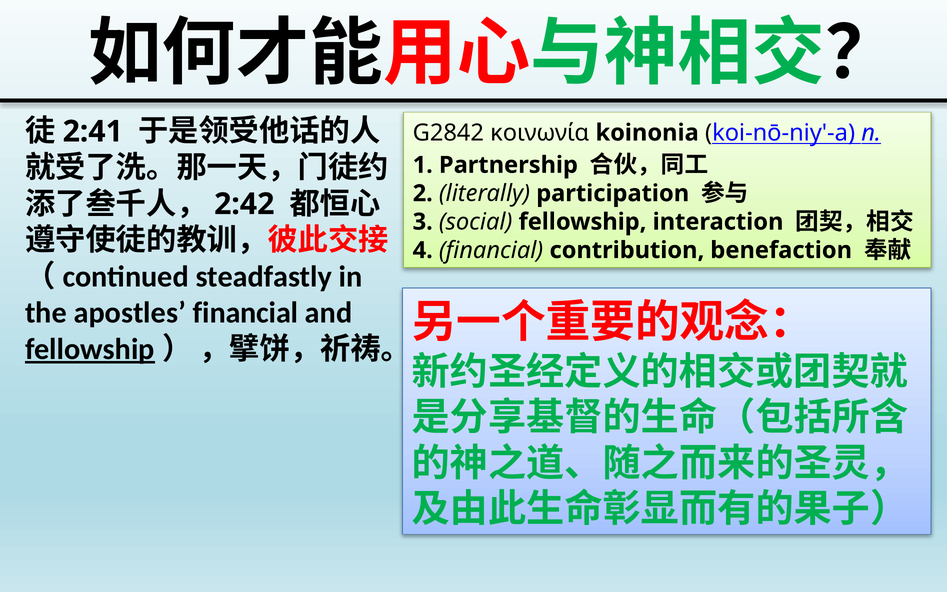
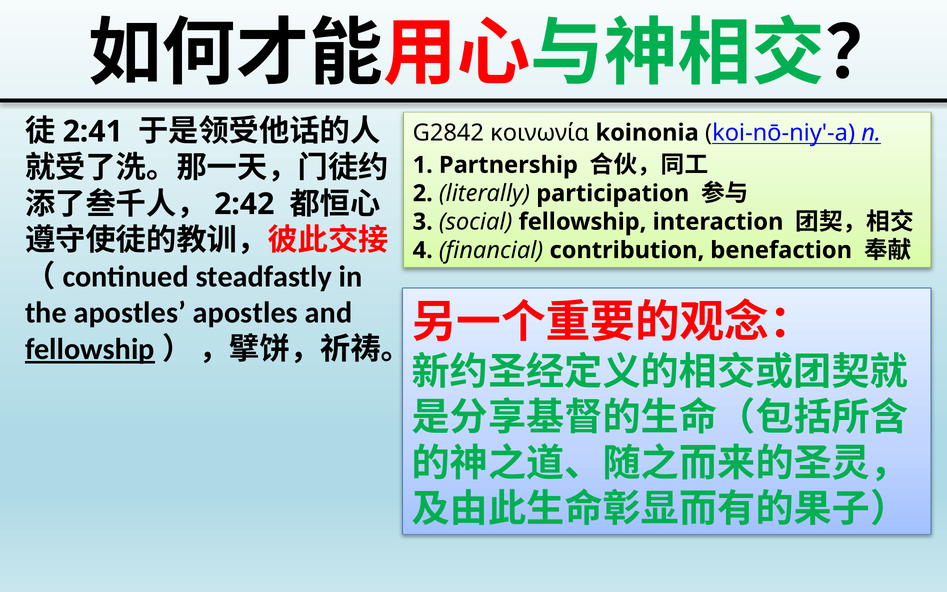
apostles financial: financial -> apostles
